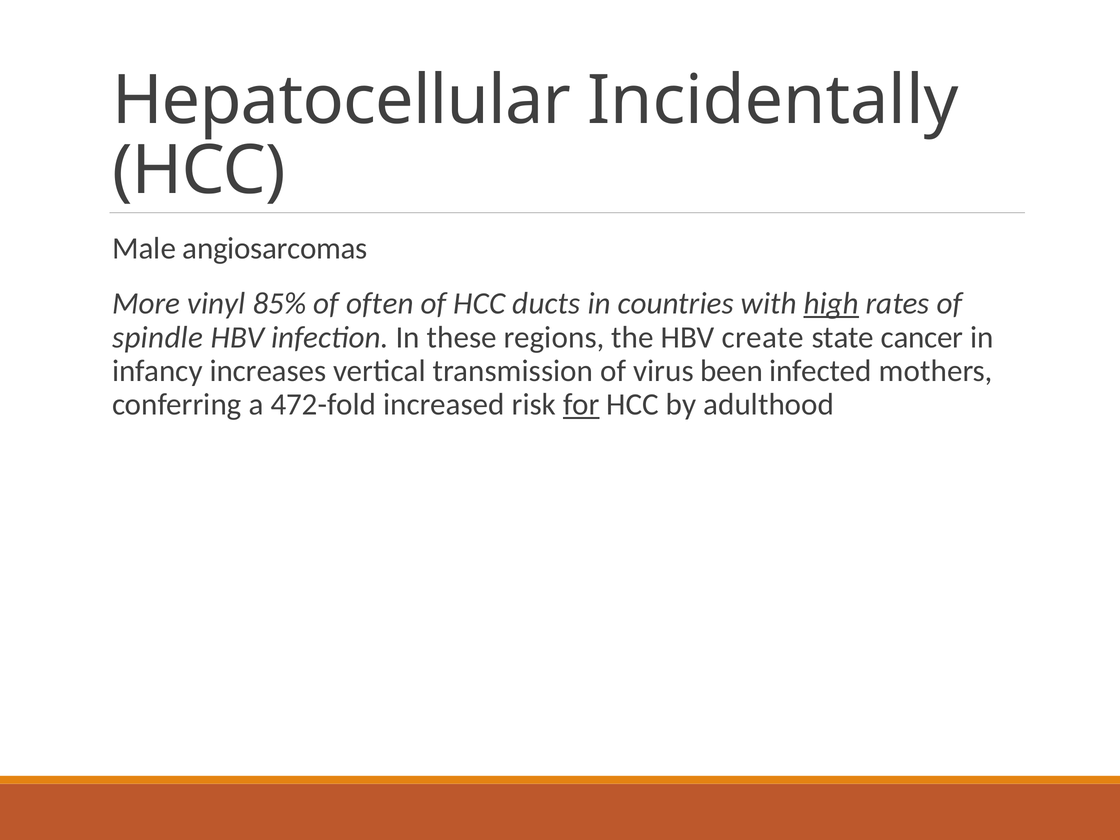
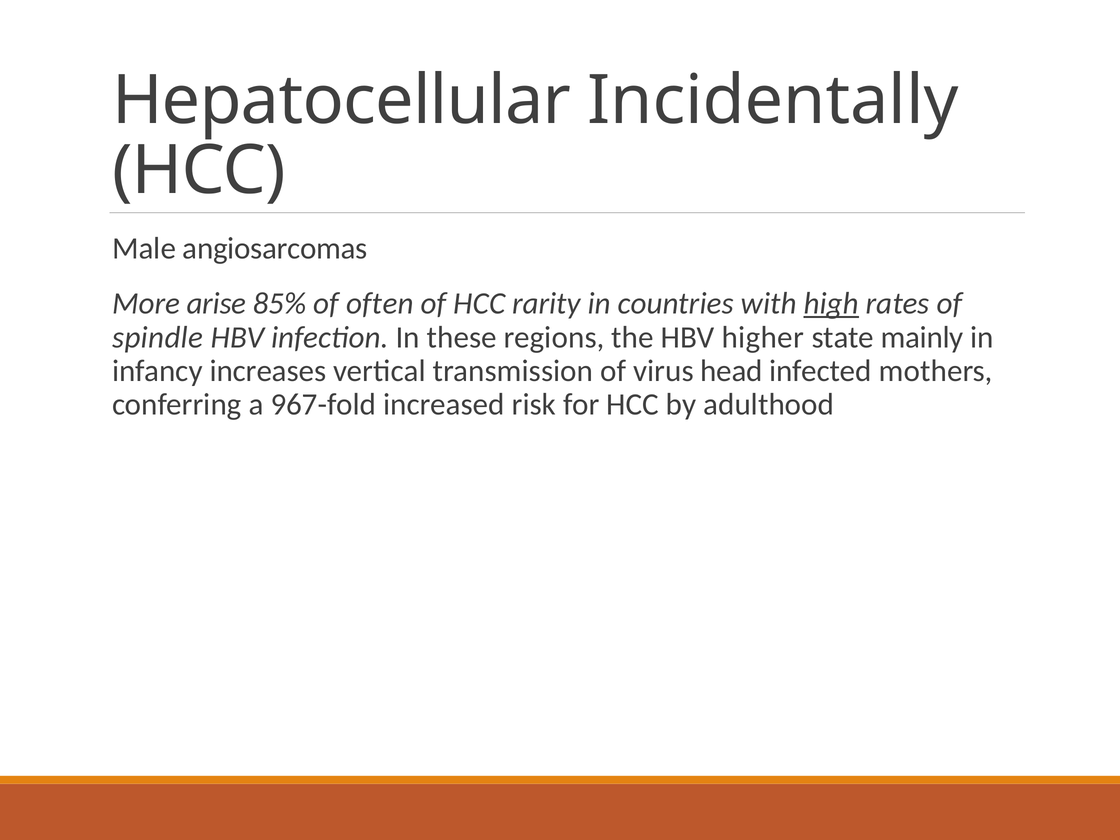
vinyl: vinyl -> arise
ducts: ducts -> rarity
create: create -> higher
cancer: cancer -> mainly
been: been -> head
472-fold: 472-fold -> 967-fold
for underline: present -> none
